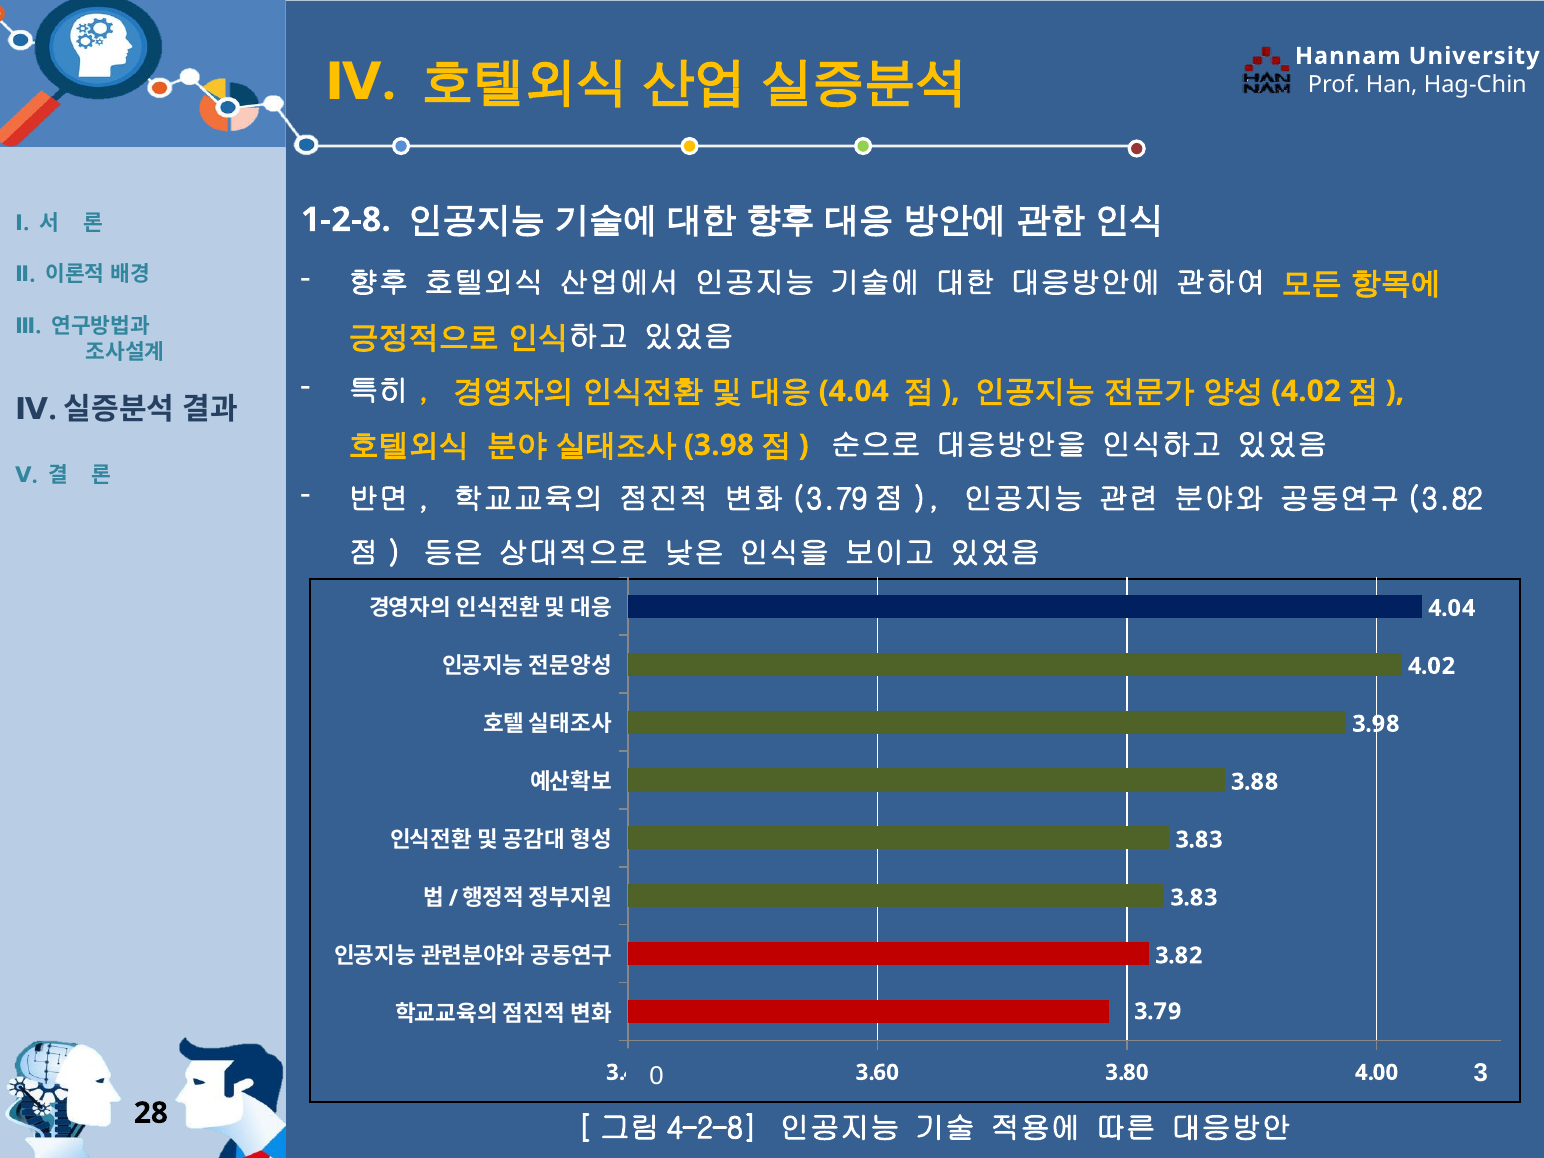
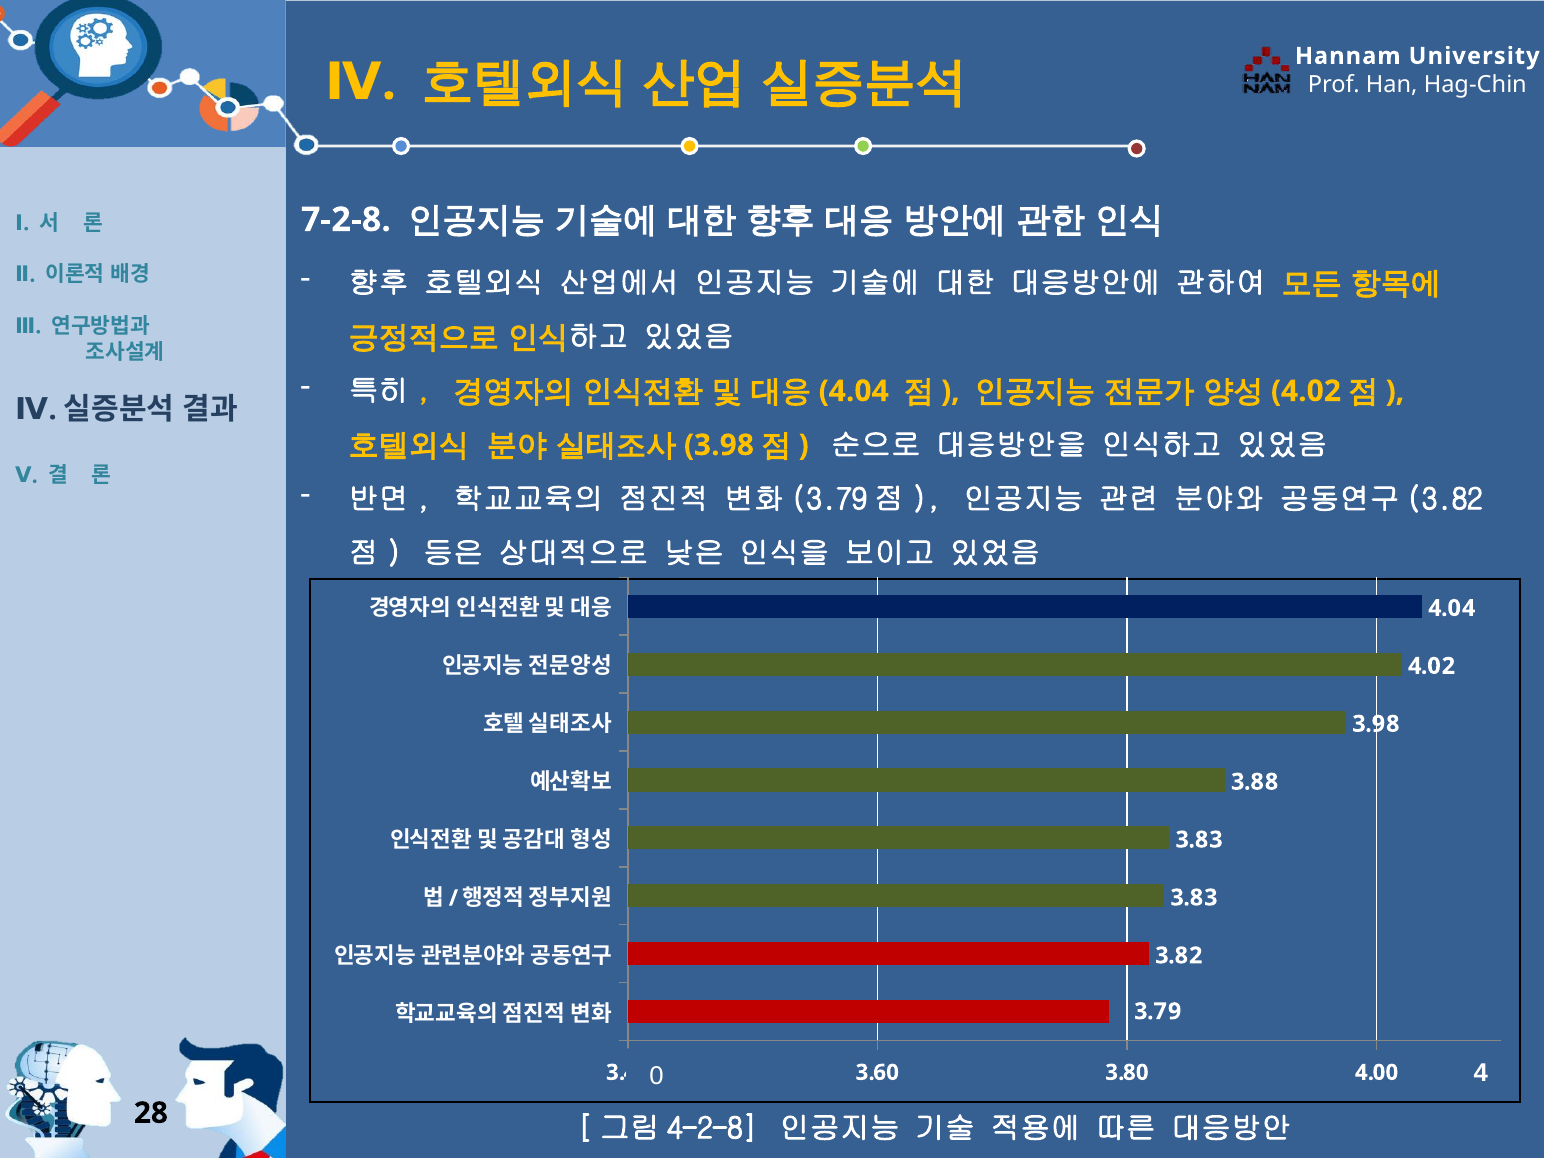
1-2-8: 1-2-8 -> 7-2-8
3: 3 -> 4
